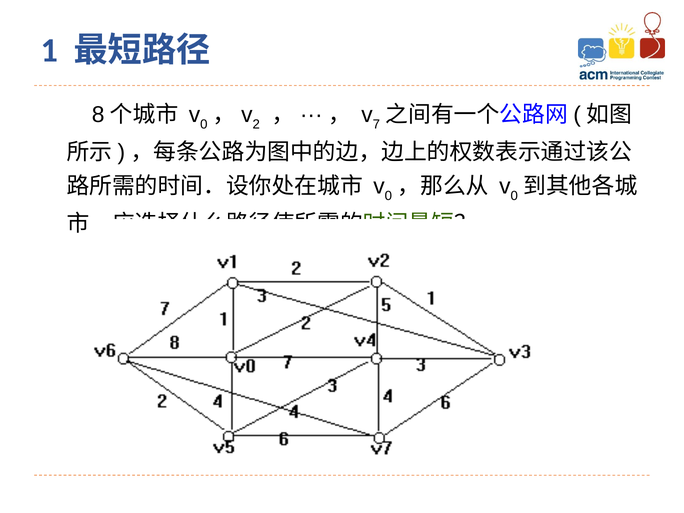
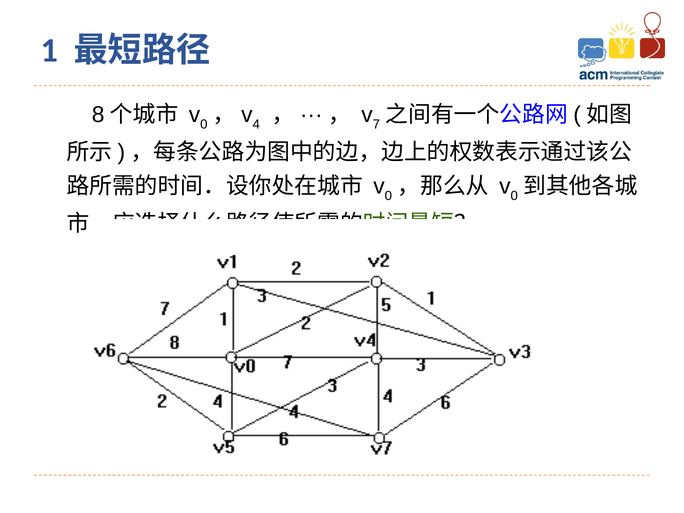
2: 2 -> 4
